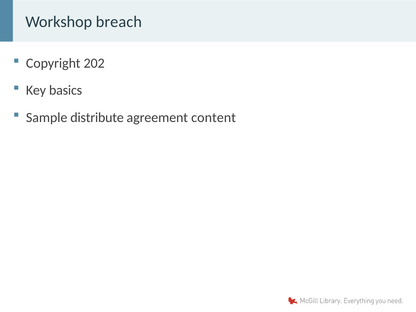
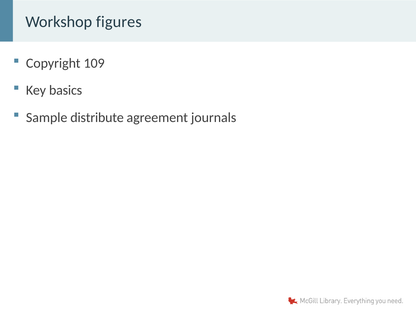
breach: breach -> figures
202: 202 -> 109
content: content -> journals
